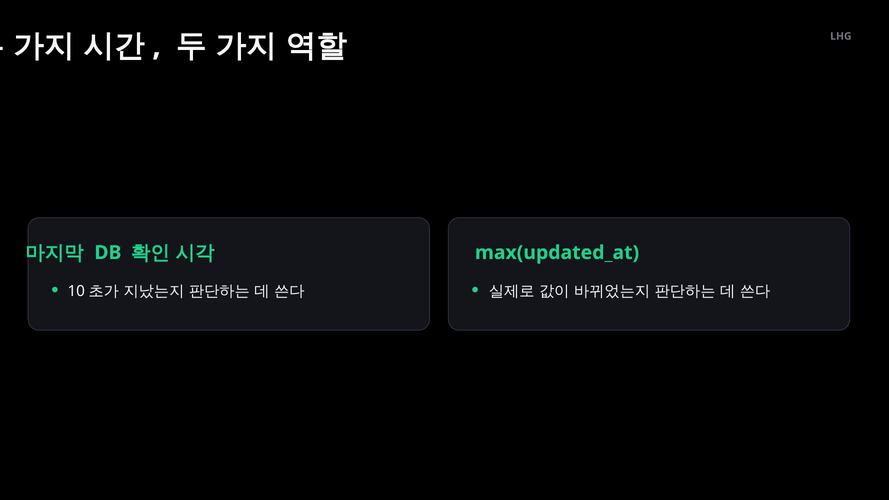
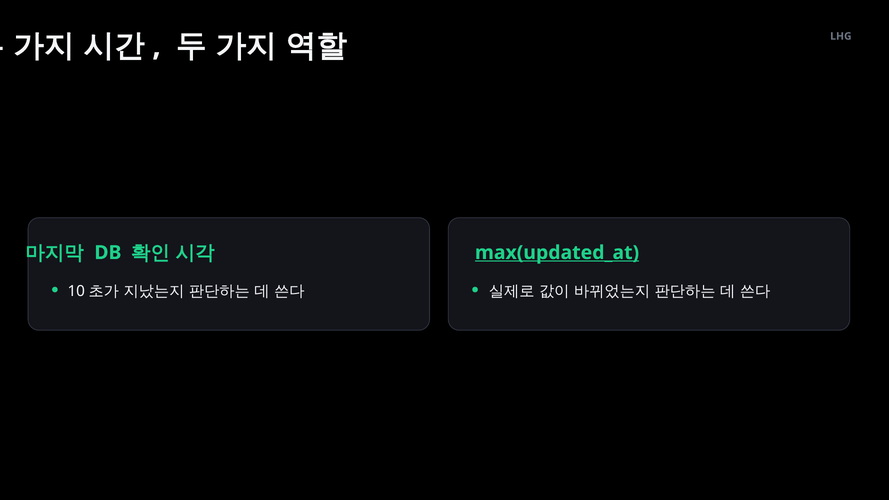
max(updated_at underline: none -> present
